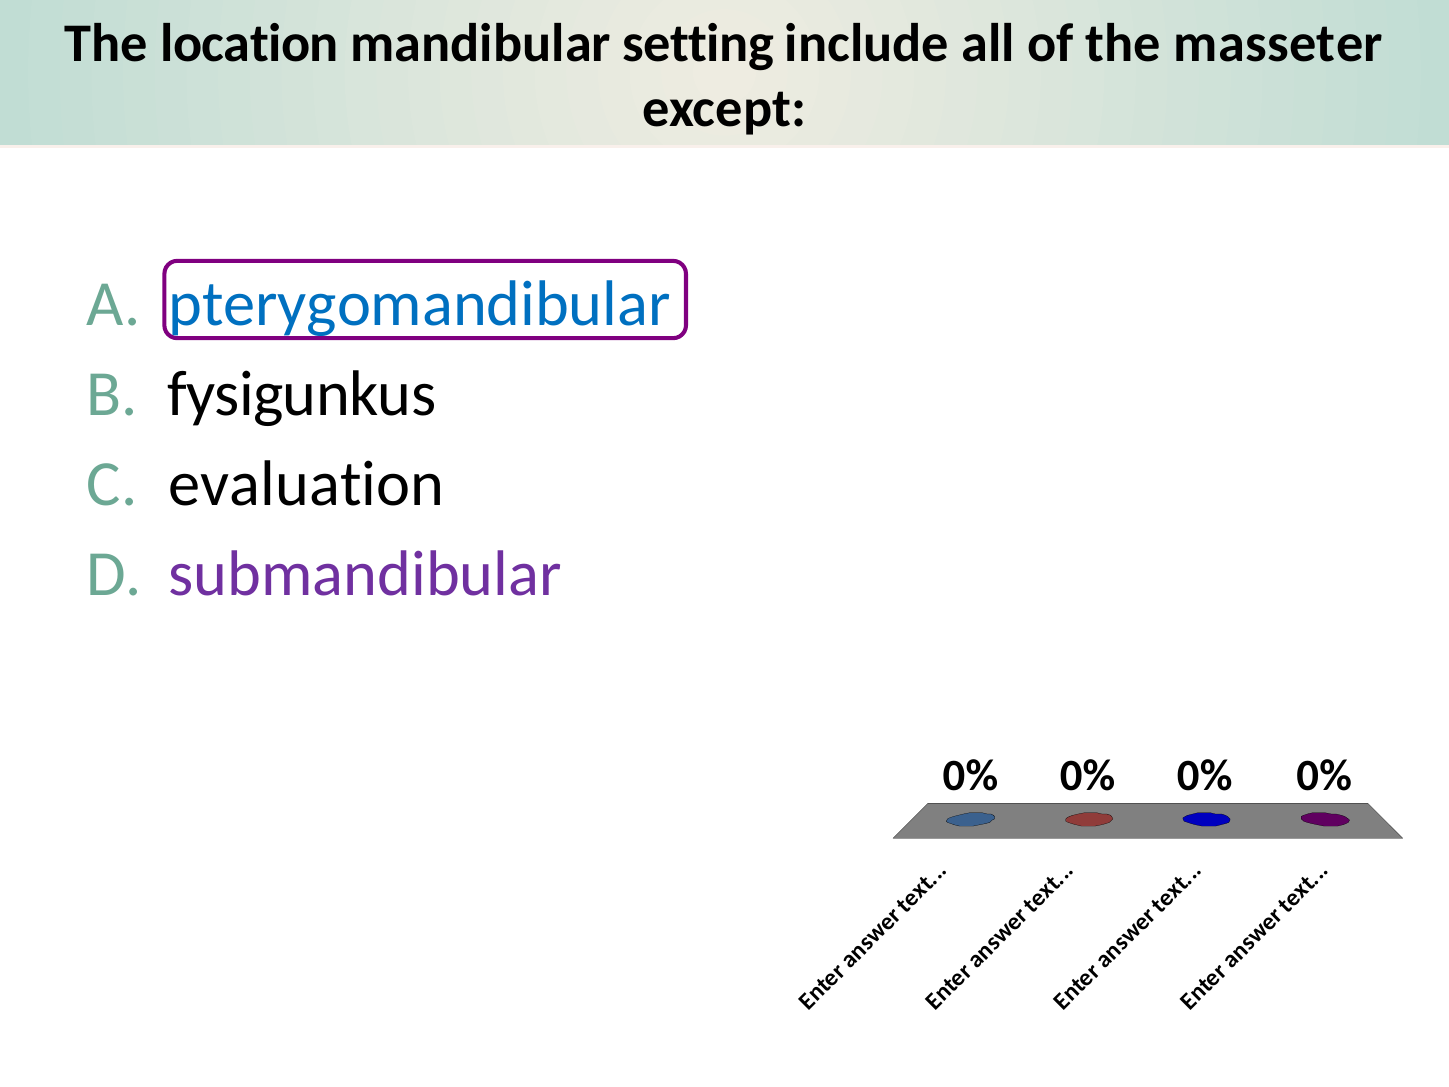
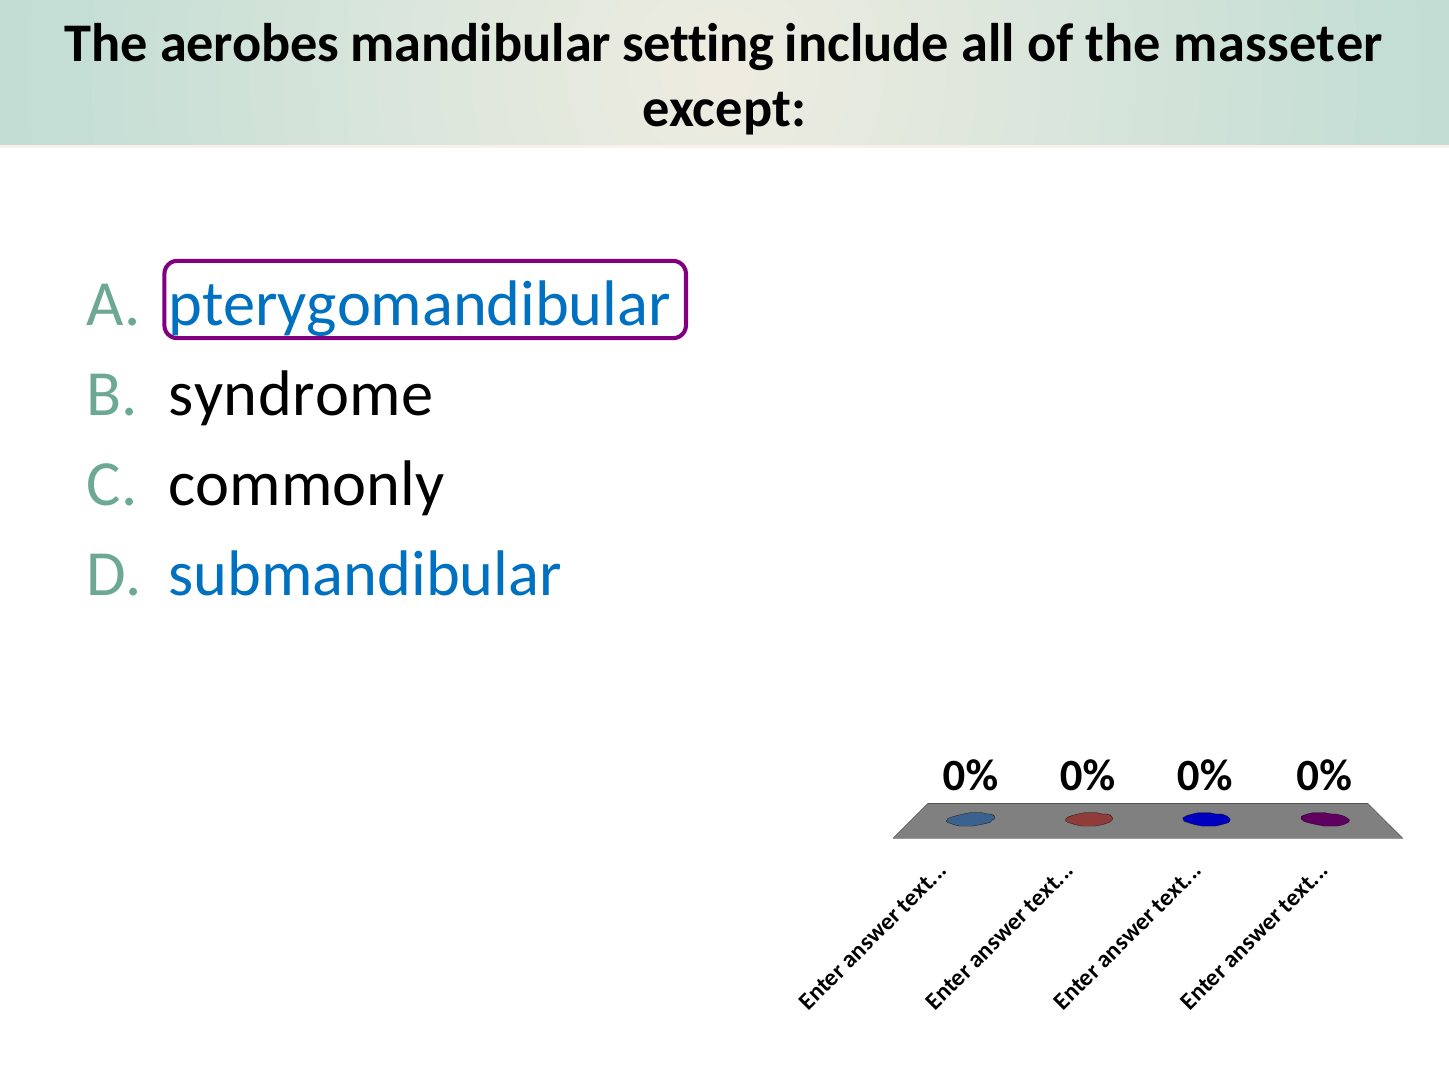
location: location -> aerobes
fysigunkus: fysigunkus -> syndrome
evaluation: evaluation -> commonly
submandibular colour: purple -> blue
